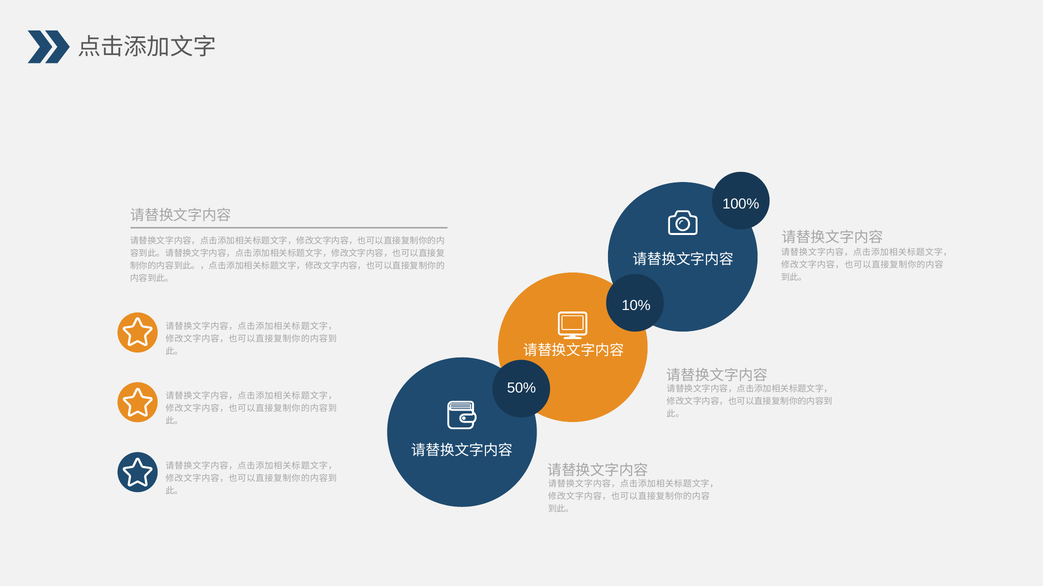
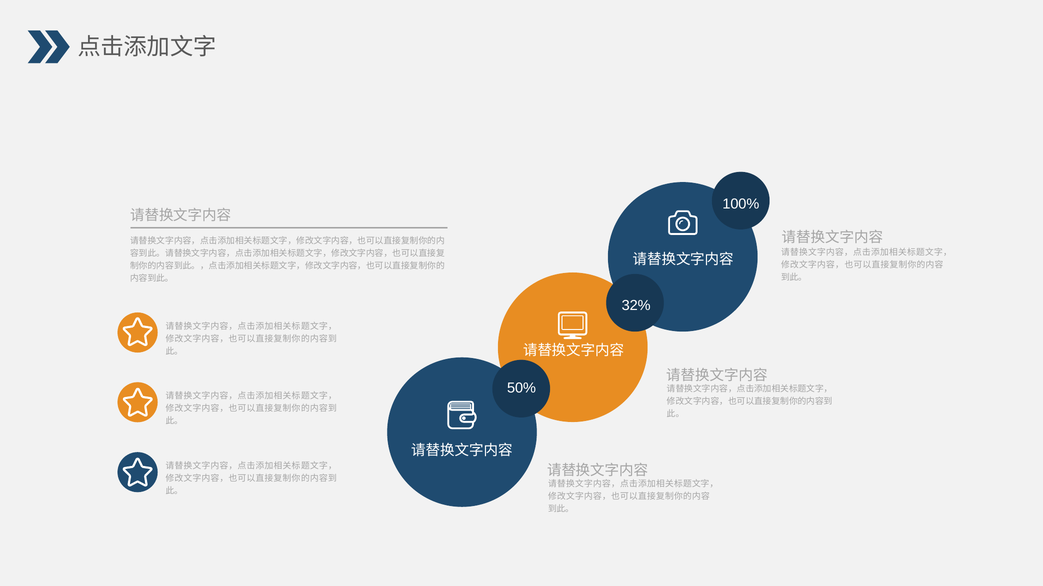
10%: 10% -> 32%
